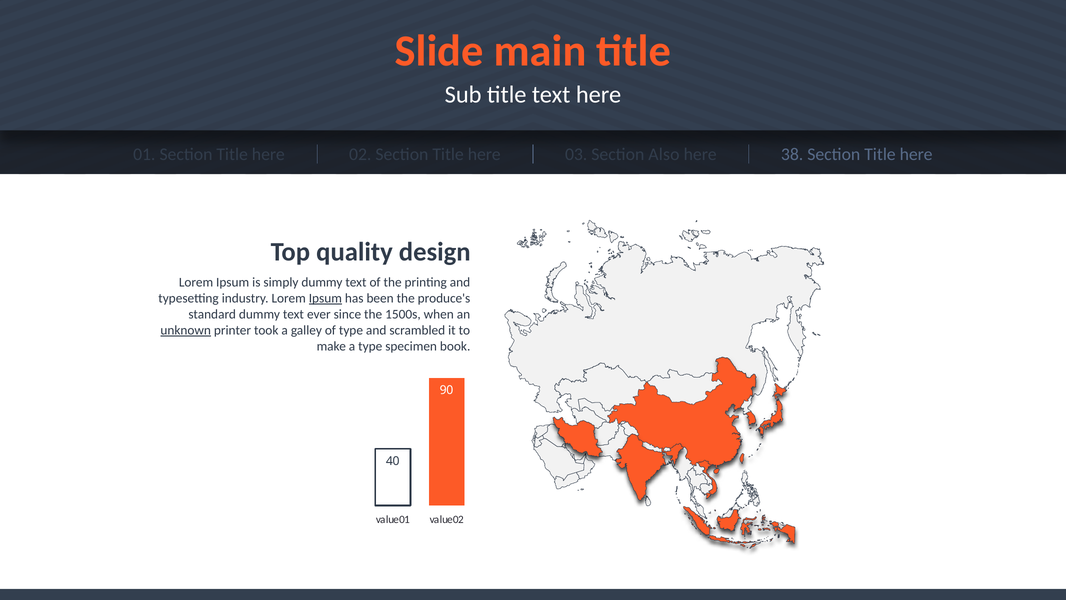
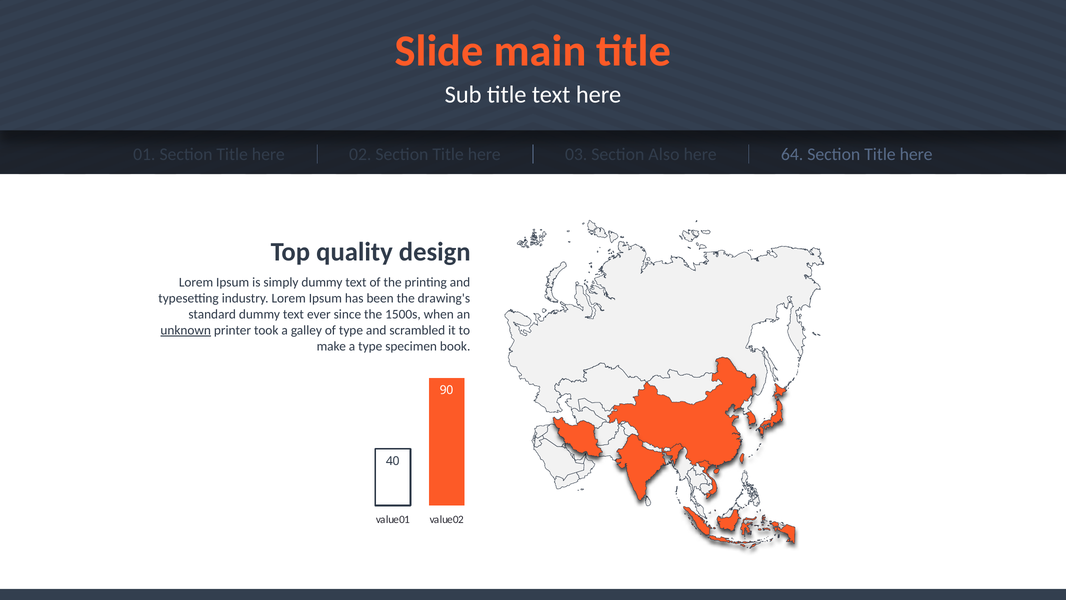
38: 38 -> 64
Ipsum at (325, 298) underline: present -> none
produce's: produce's -> drawing's
